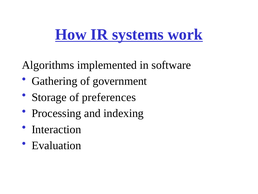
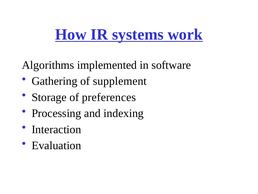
government: government -> supplement
